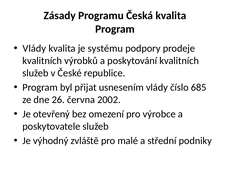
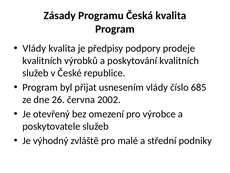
systému: systému -> předpisy
